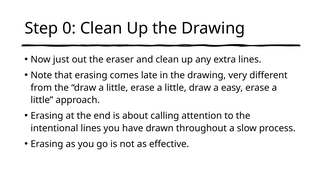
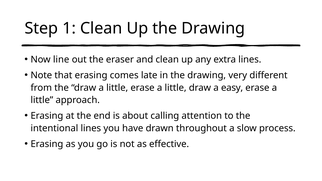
0: 0 -> 1
just: just -> line
